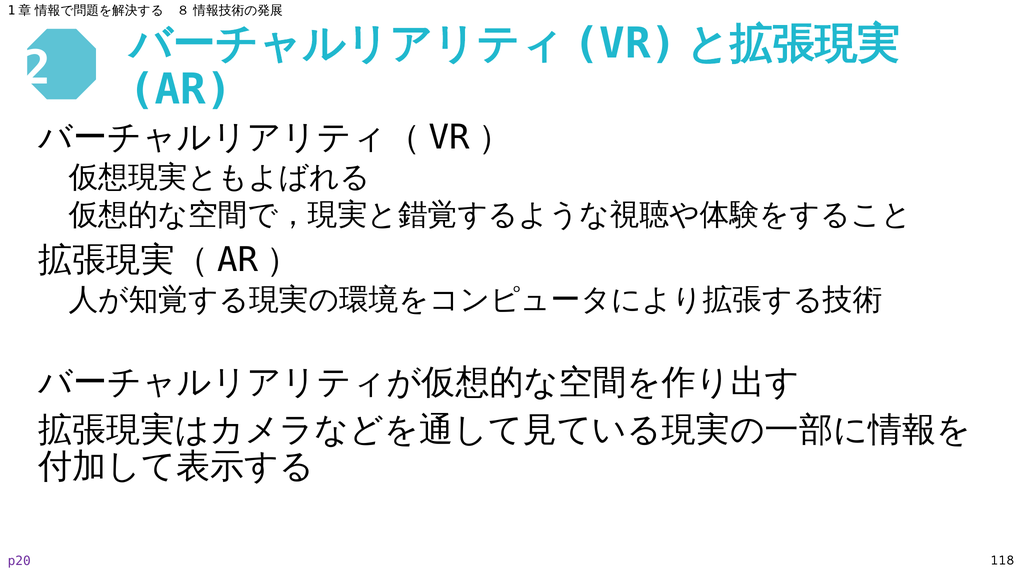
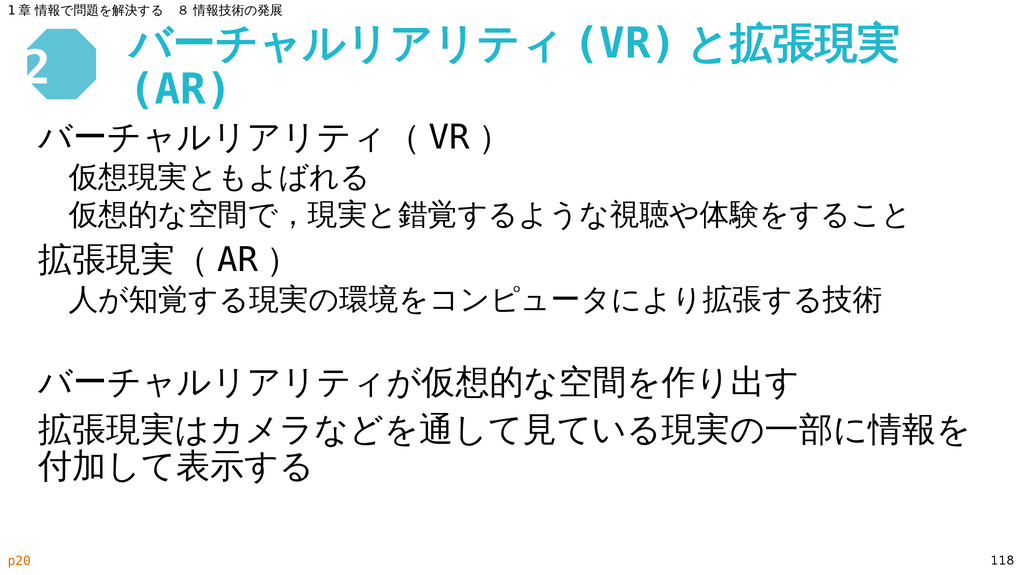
p20 colour: purple -> orange
